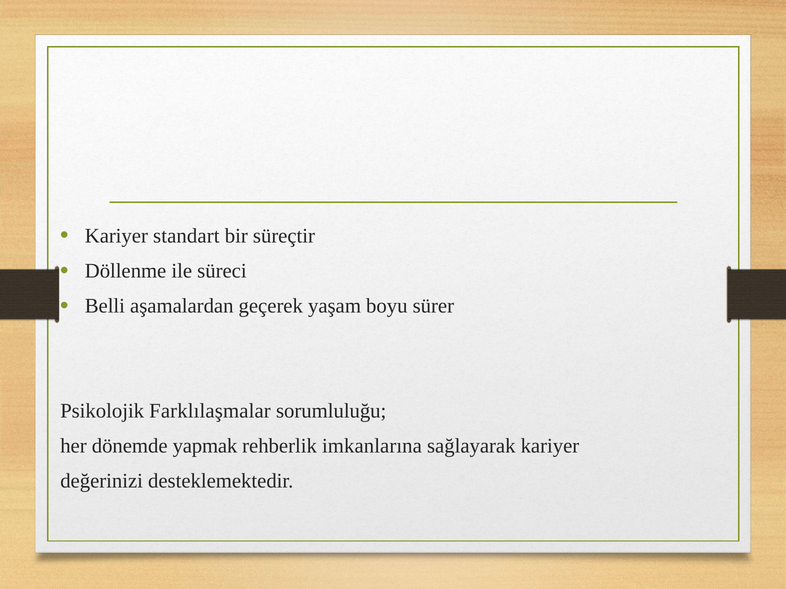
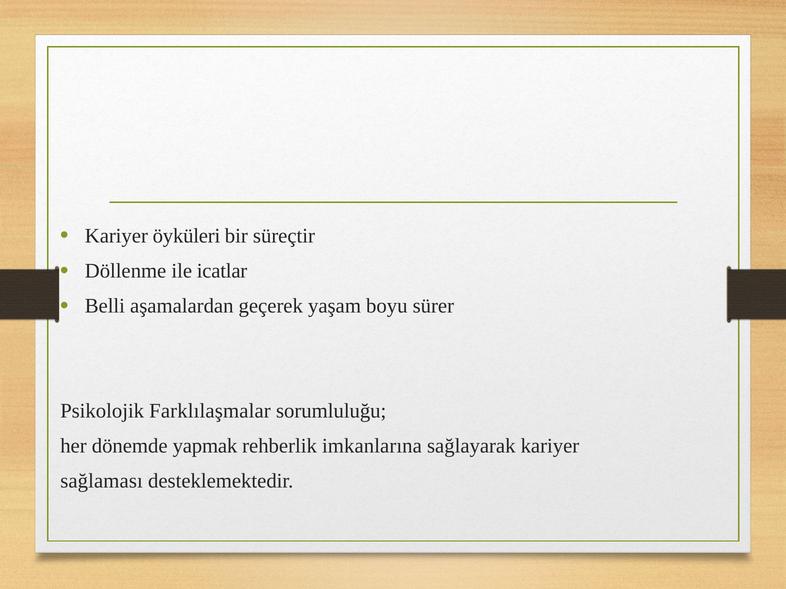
standart: standart -> öyküleri
süreci: süreci -> icatlar
değerinizi: değerinizi -> sağlaması
